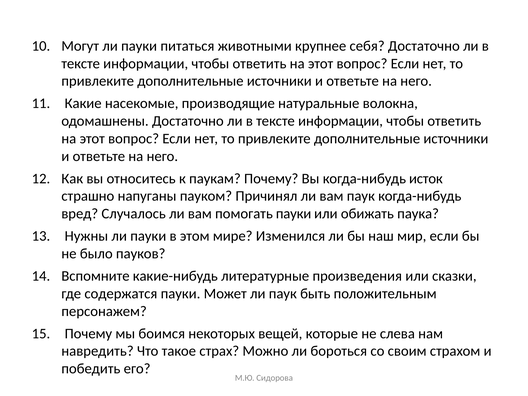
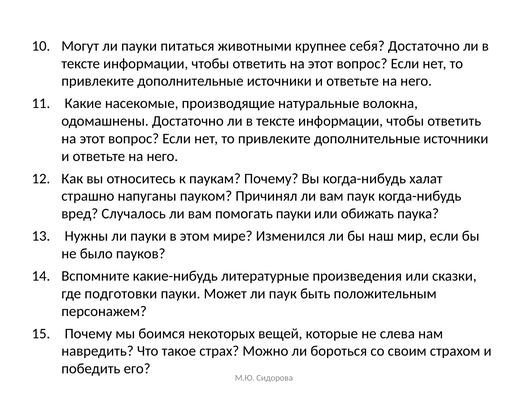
исток: исток -> халат
содержатся: содержатся -> подготовки
